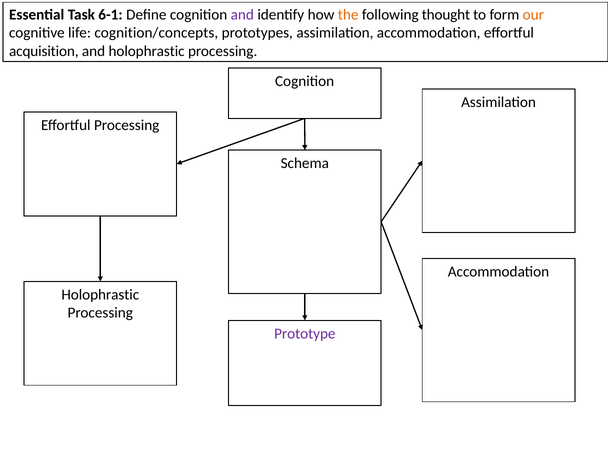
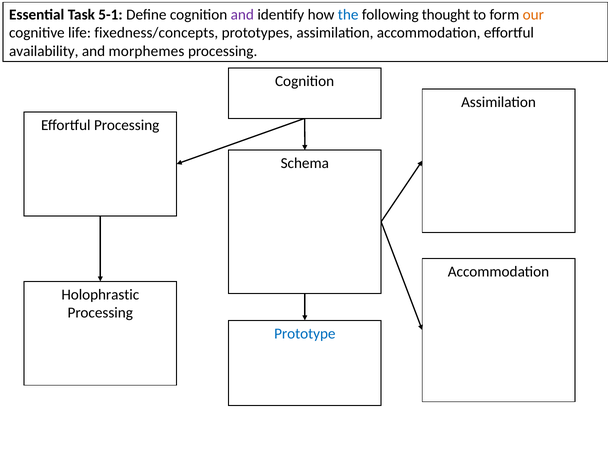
6-1: 6-1 -> 5-1
the colour: orange -> blue
cognition/concepts: cognition/concepts -> fixedness/concepts
acquisition: acquisition -> availability
and holophrastic: holophrastic -> morphemes
Prototype colour: purple -> blue
